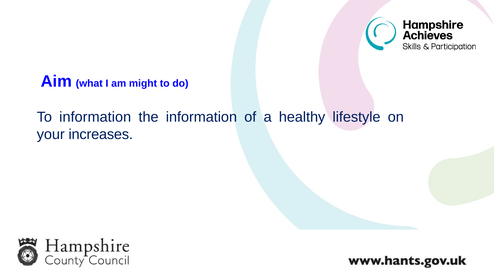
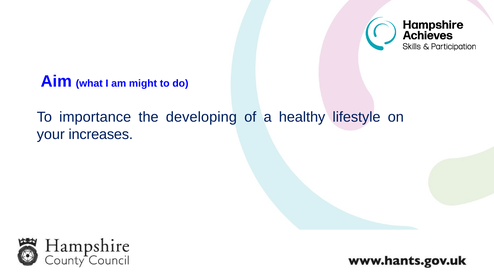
To information: information -> importance
the information: information -> developing
